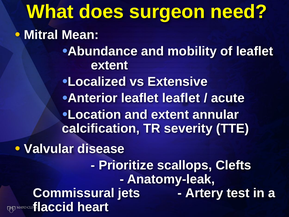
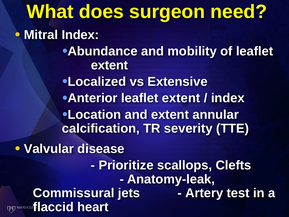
Mitral Mean: Mean -> Index
Anterior leaflet leaflet: leaflet -> extent
acute at (228, 98): acute -> index
